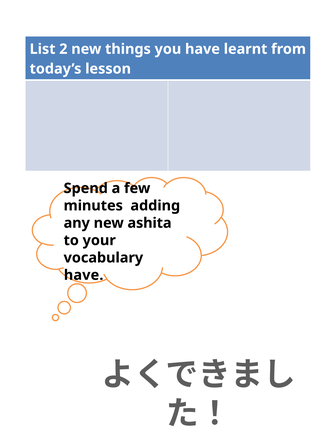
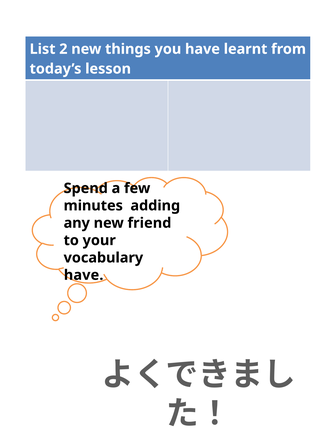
ashita: ashita -> friend
